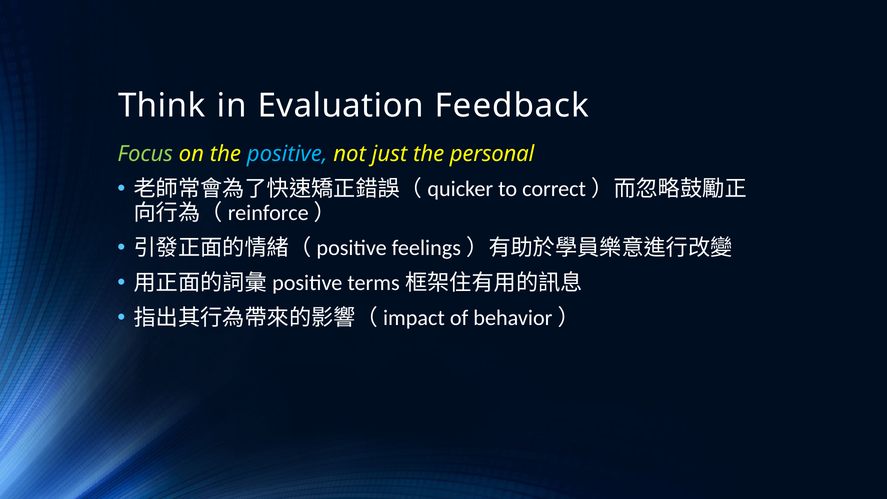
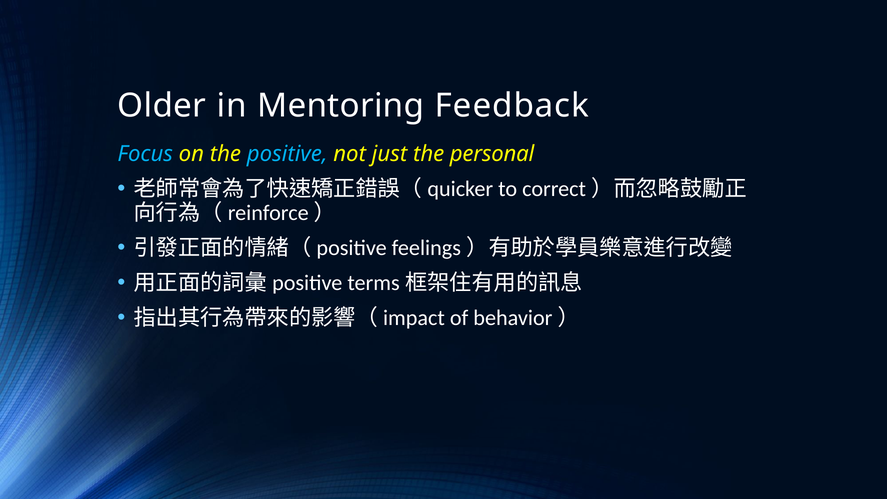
Think: Think -> Older
Evaluation: Evaluation -> Mentoring
Focus colour: light green -> light blue
